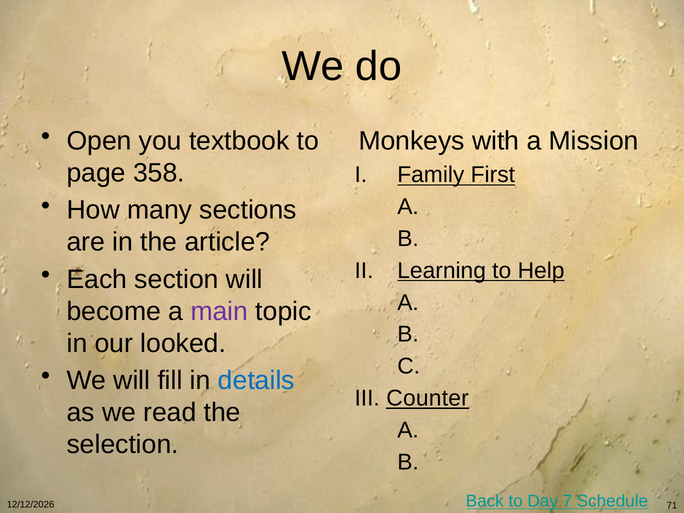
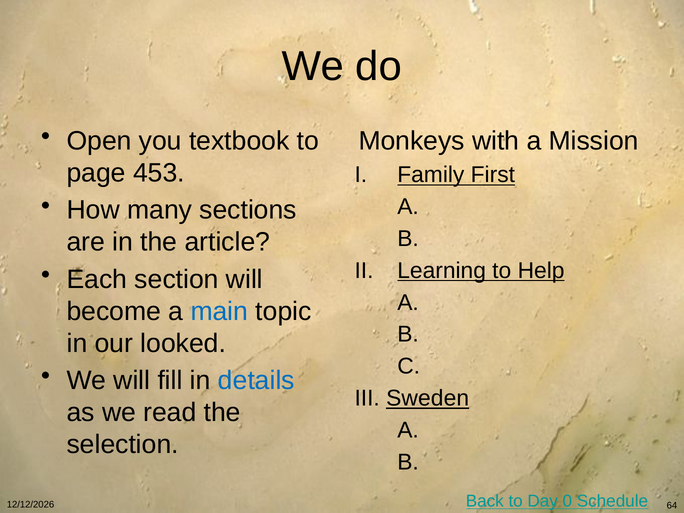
358: 358 -> 453
main colour: purple -> blue
Counter: Counter -> Sweden
7: 7 -> 0
71: 71 -> 64
